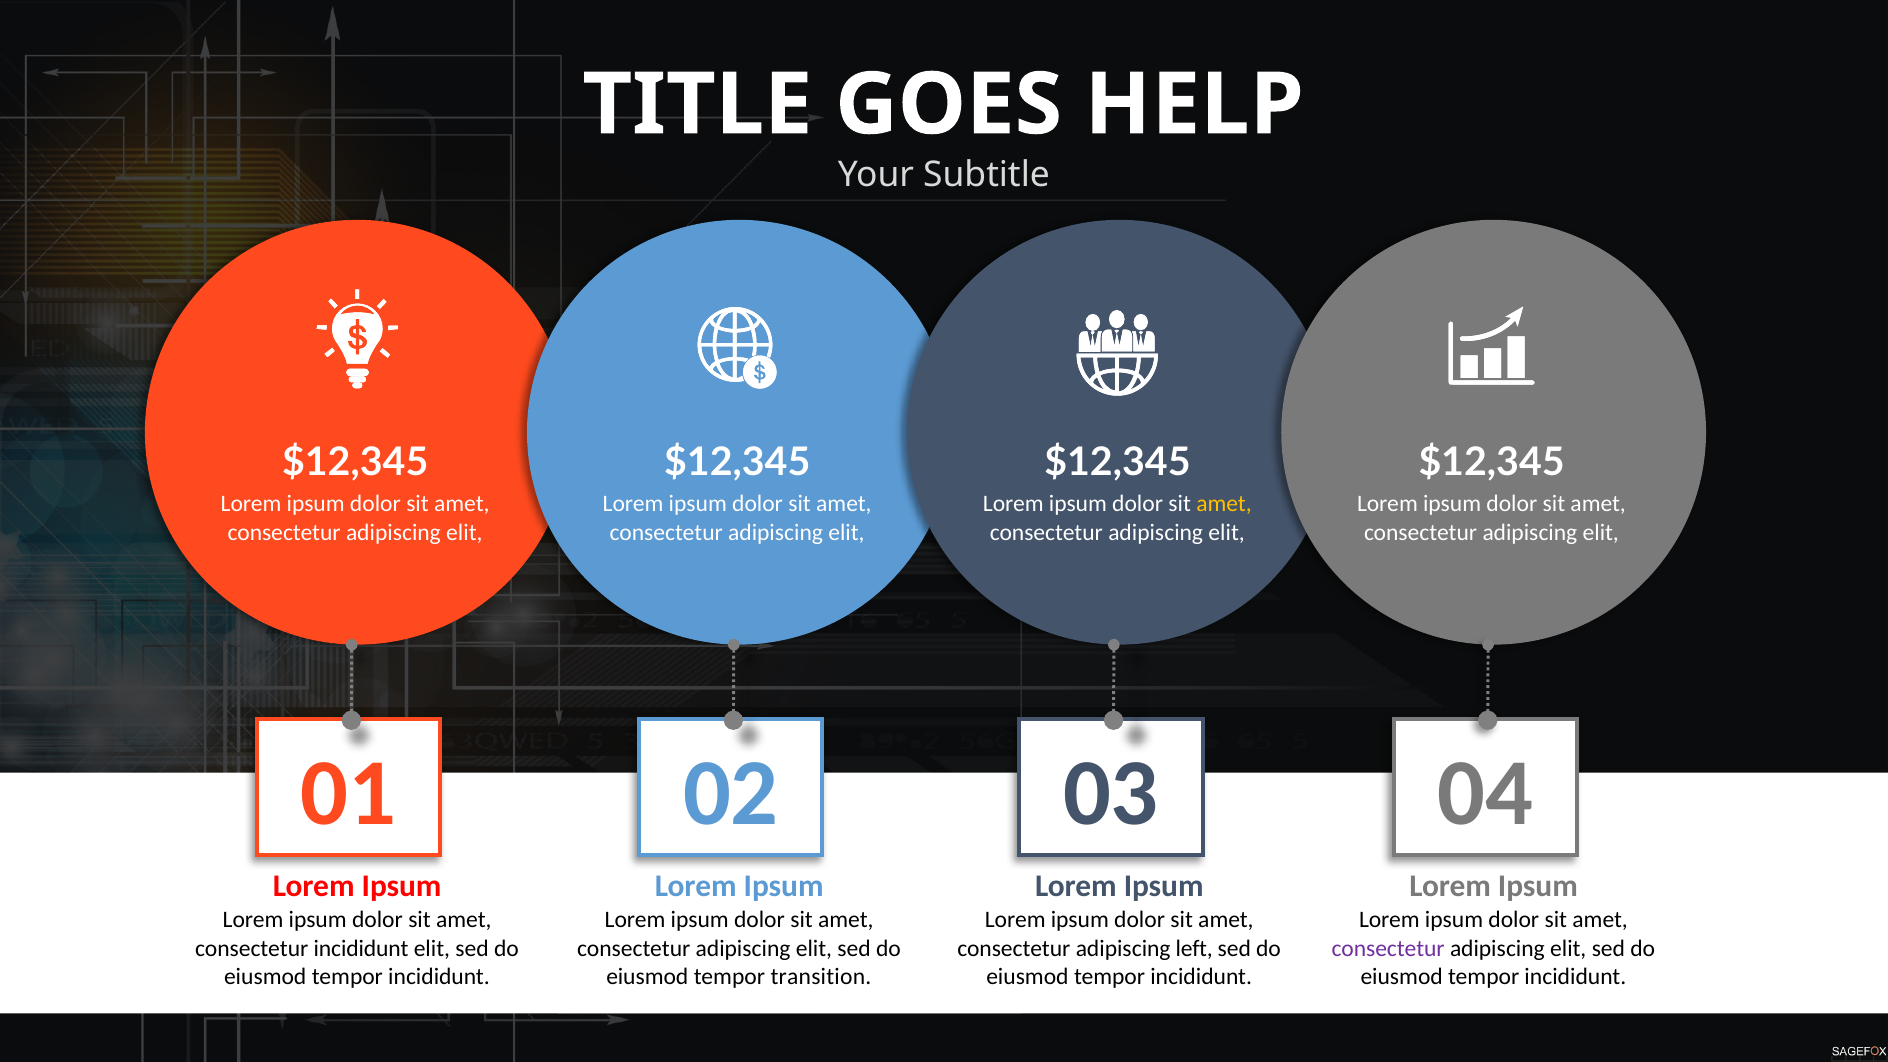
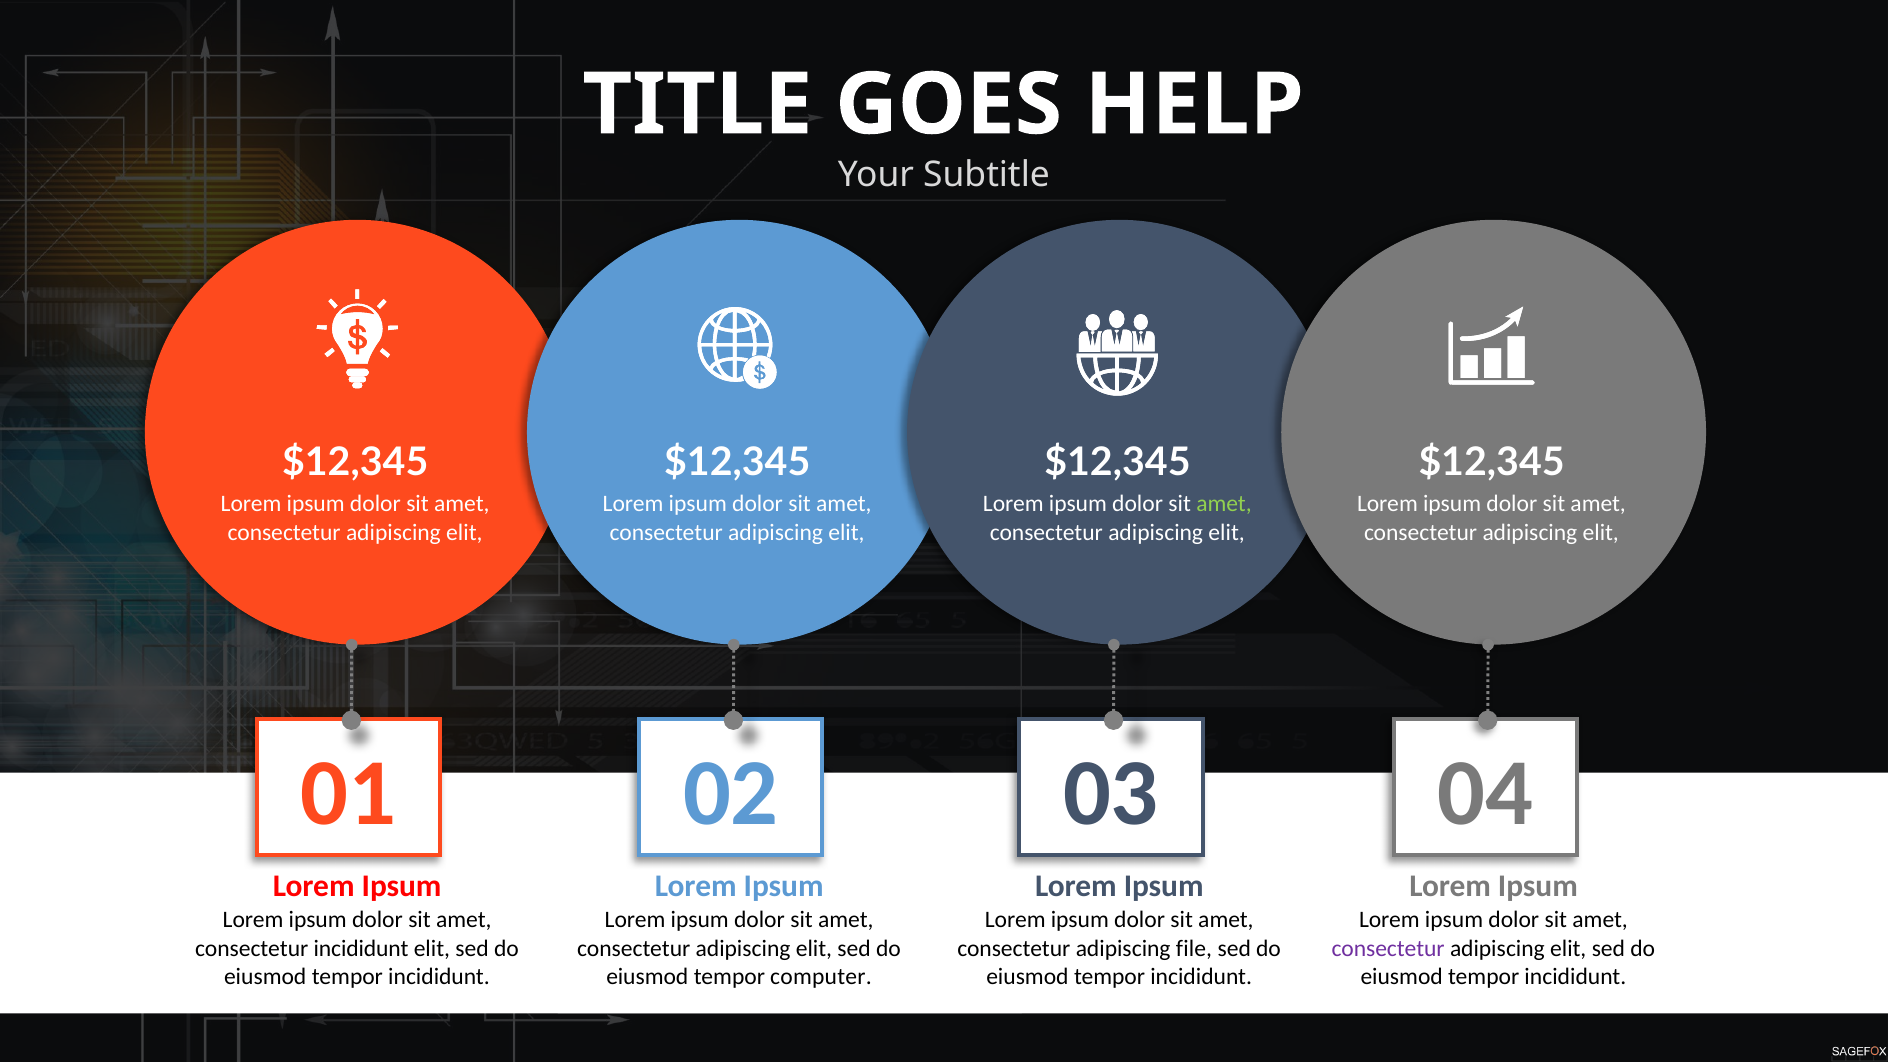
amet at (1224, 504) colour: yellow -> light green
left: left -> file
transition: transition -> computer
